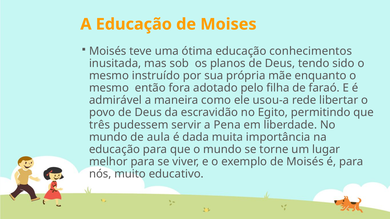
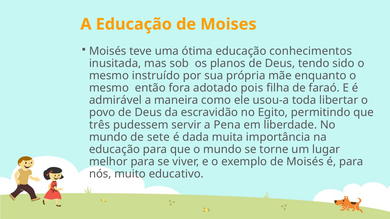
pelo: pelo -> pois
rede: rede -> toda
aula: aula -> sete
